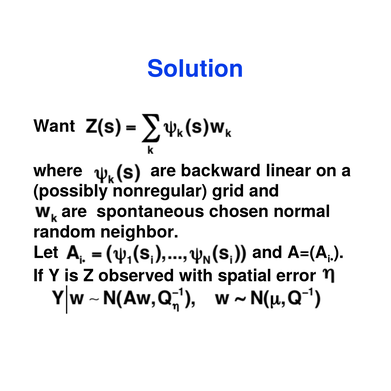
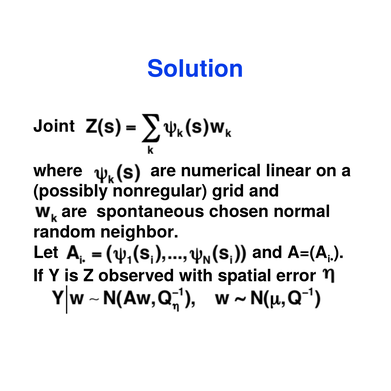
Want: Want -> Joint
backward: backward -> numerical
